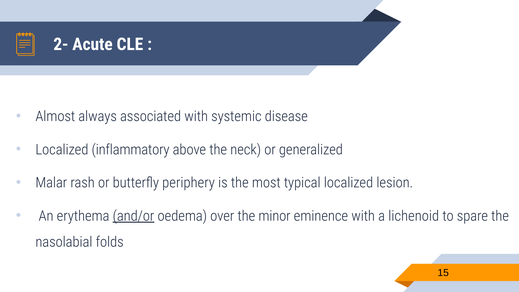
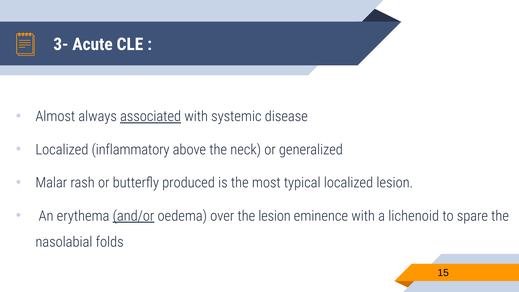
2-: 2- -> 3-
associated underline: none -> present
periphery: periphery -> produced
the minor: minor -> lesion
